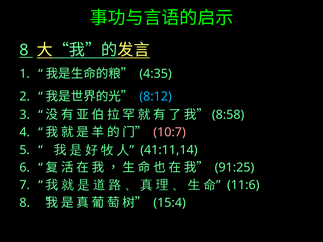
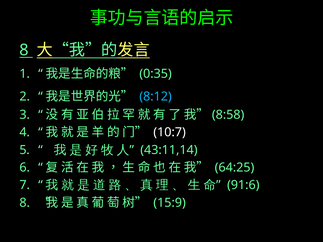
4:35: 4:35 -> 0:35
10:7 colour: pink -> white
41:11,14: 41:11,14 -> 43:11,14
91:25: 91:25 -> 64:25
11:6: 11:6 -> 91:6
15:4: 15:4 -> 15:9
